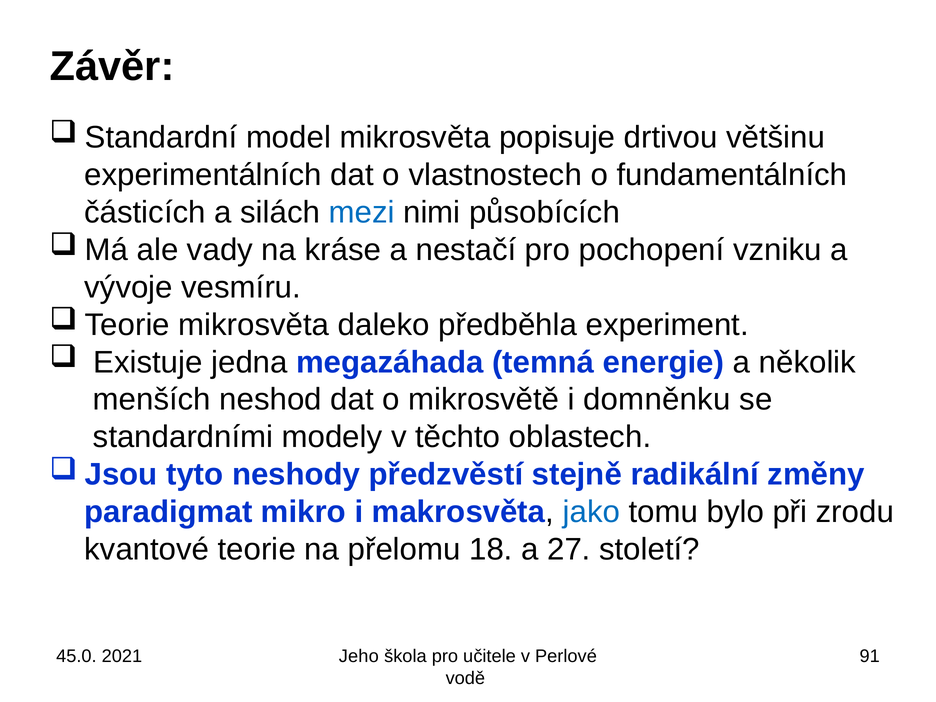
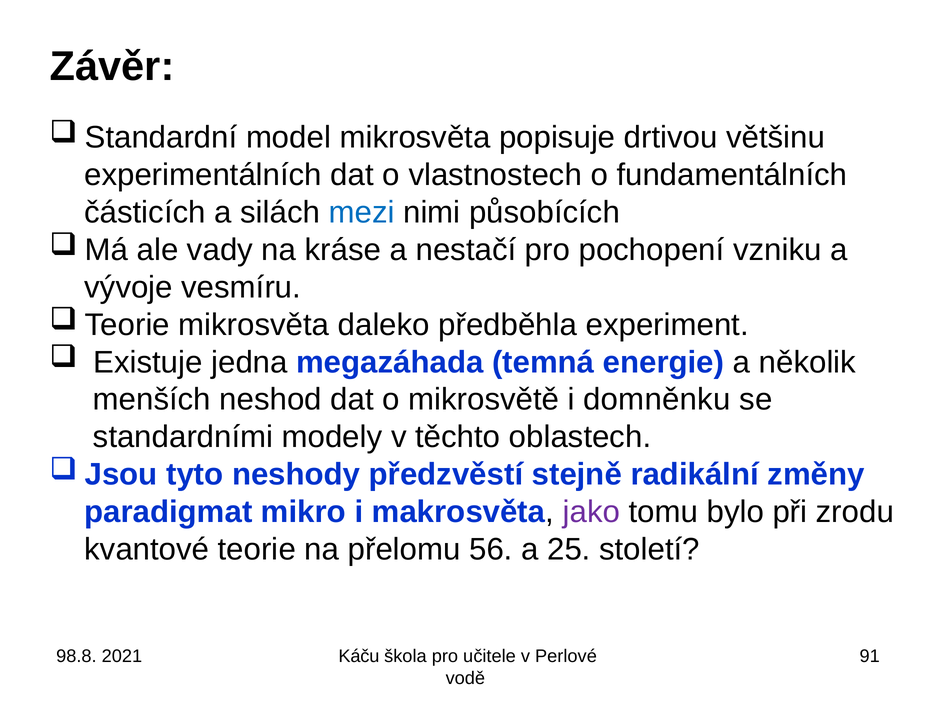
jako colour: blue -> purple
18: 18 -> 56
27: 27 -> 25
45.0: 45.0 -> 98.8
Jeho: Jeho -> Káču
